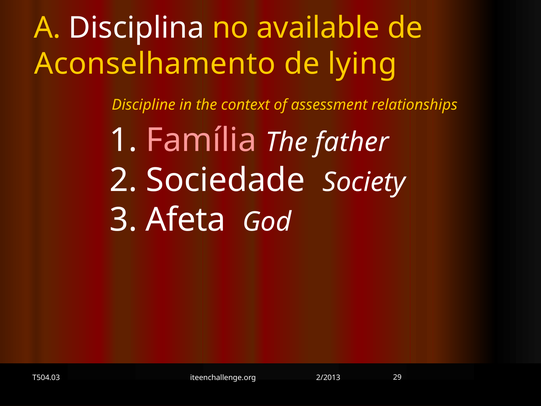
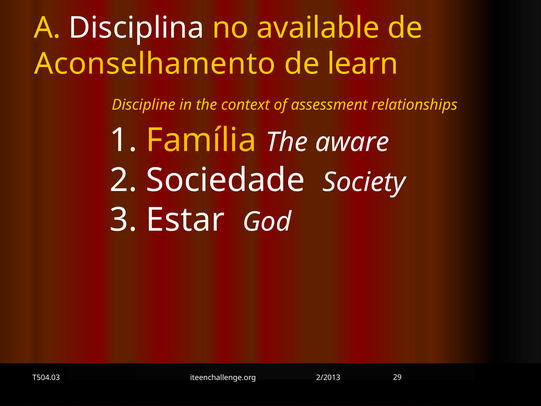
lying: lying -> learn
Família colour: pink -> yellow
father: father -> aware
Afeta: Afeta -> Estar
